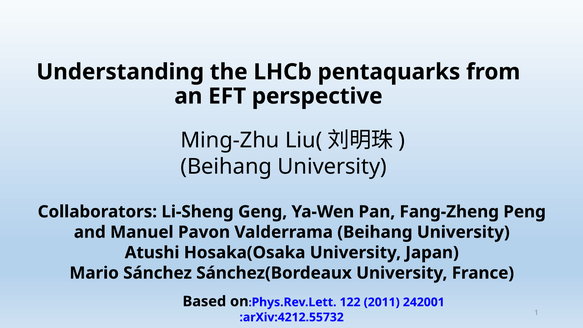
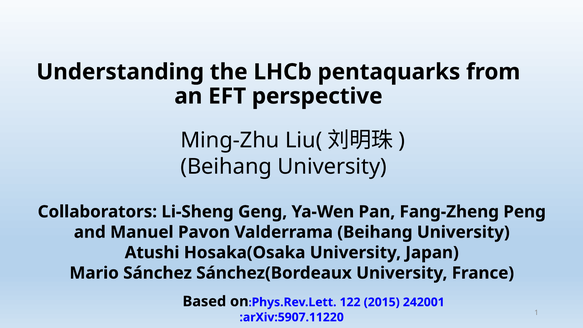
2011: 2011 -> 2015
:arXiv:4212.55732: :arXiv:4212.55732 -> :arXiv:5907.11220
